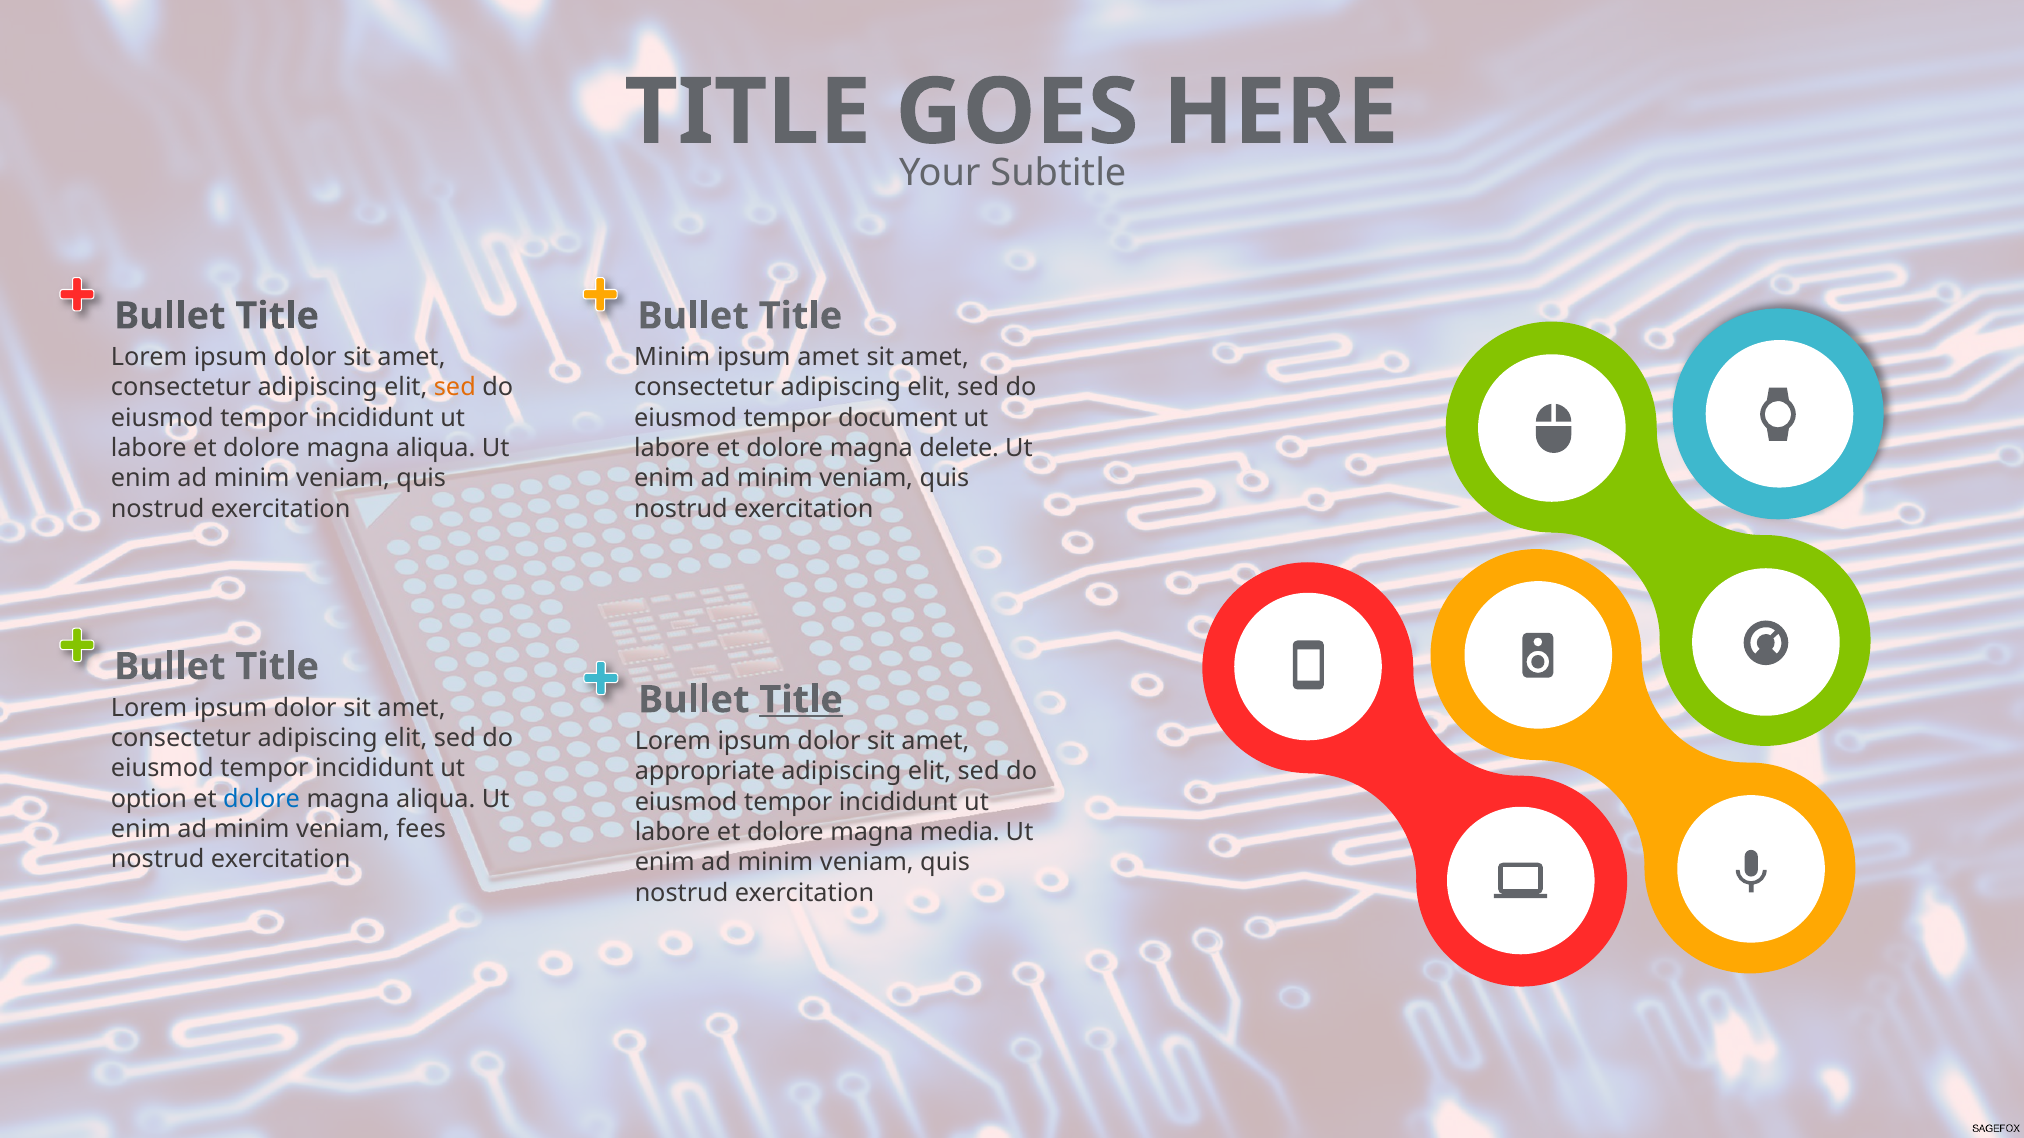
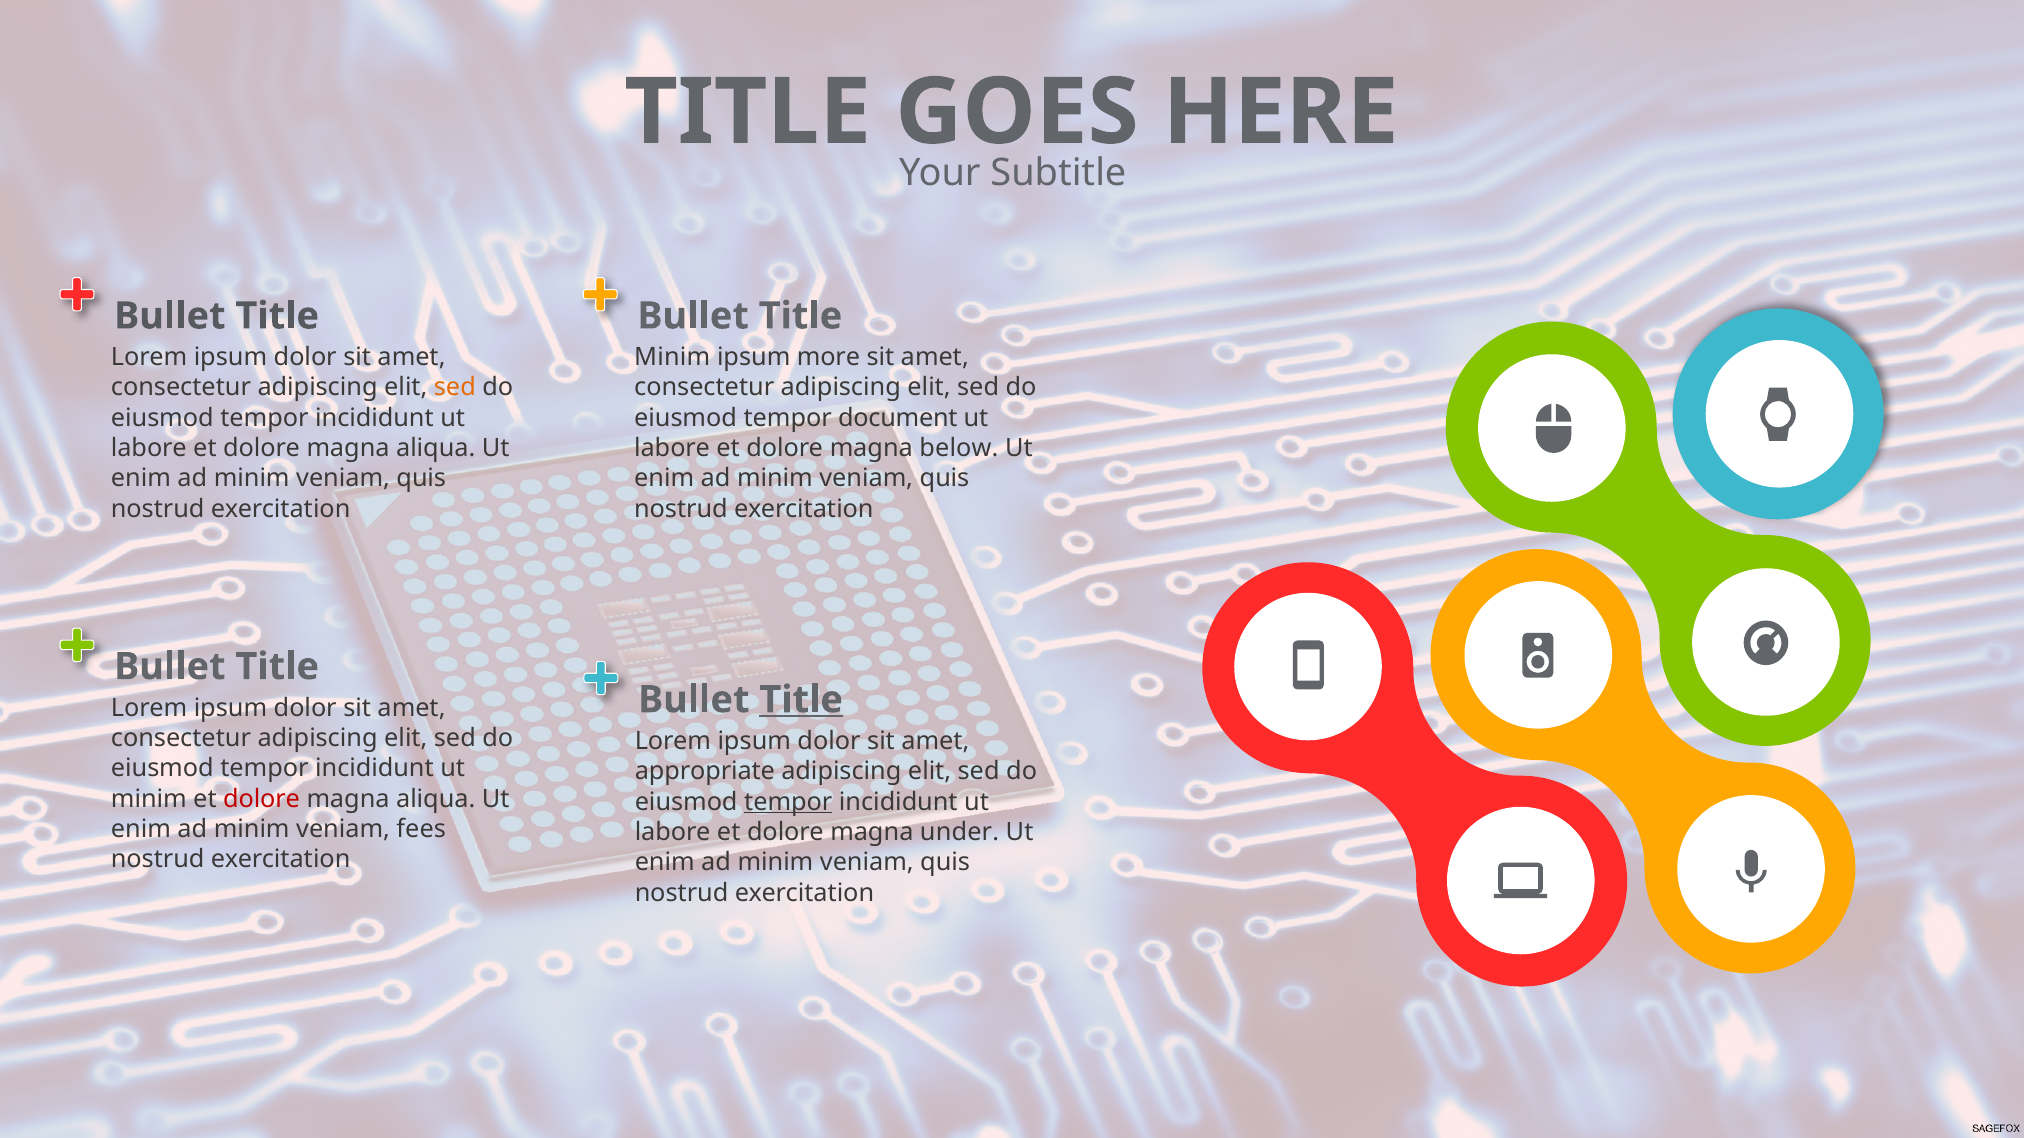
ipsum amet: amet -> more
delete: delete -> below
option at (149, 799): option -> minim
dolore at (262, 799) colour: blue -> red
tempor at (788, 802) underline: none -> present
media: media -> under
